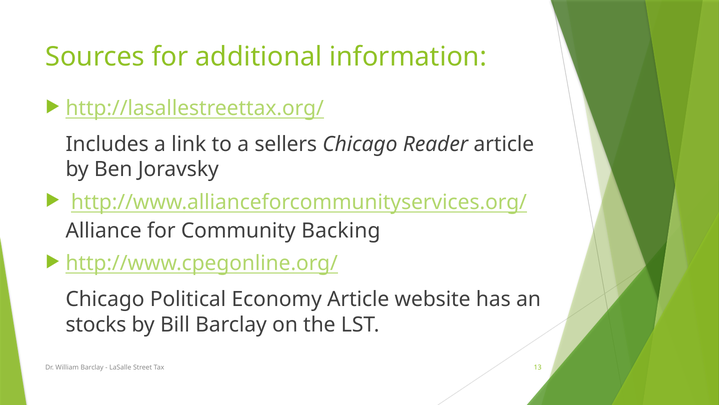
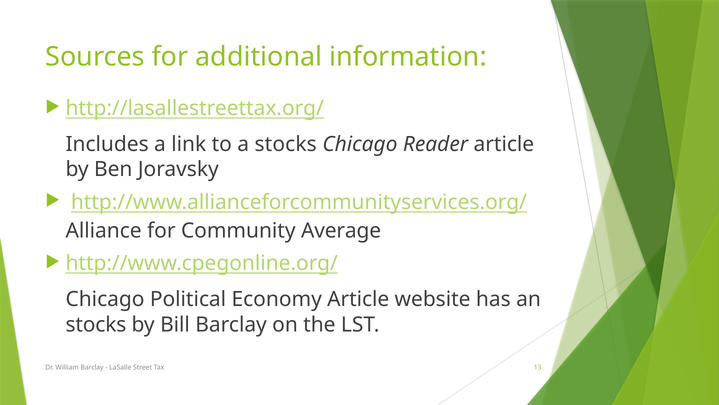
a sellers: sellers -> stocks
Backing: Backing -> Average
